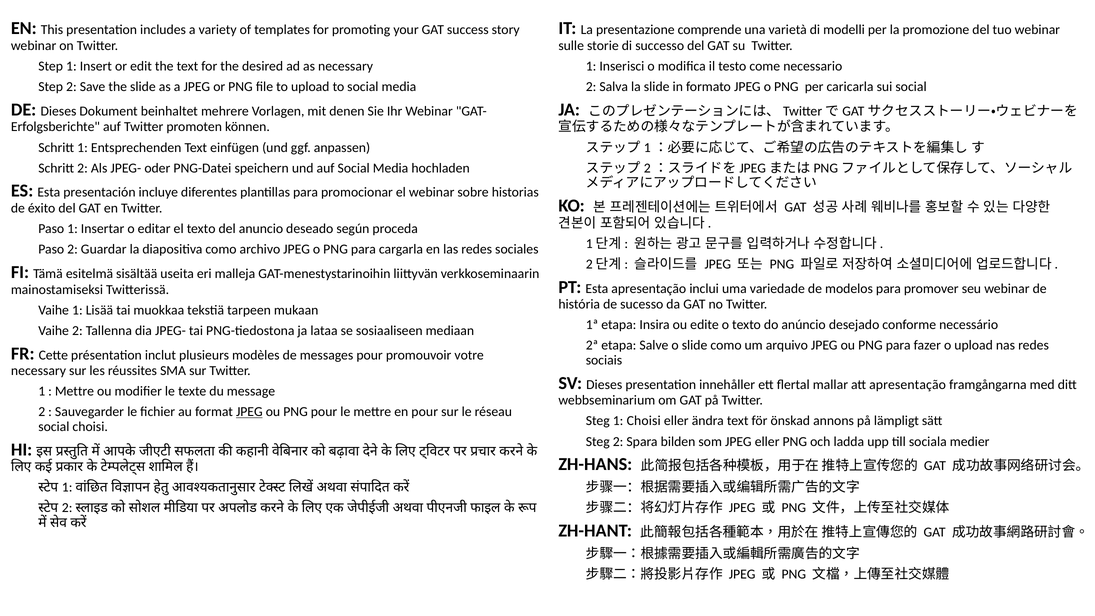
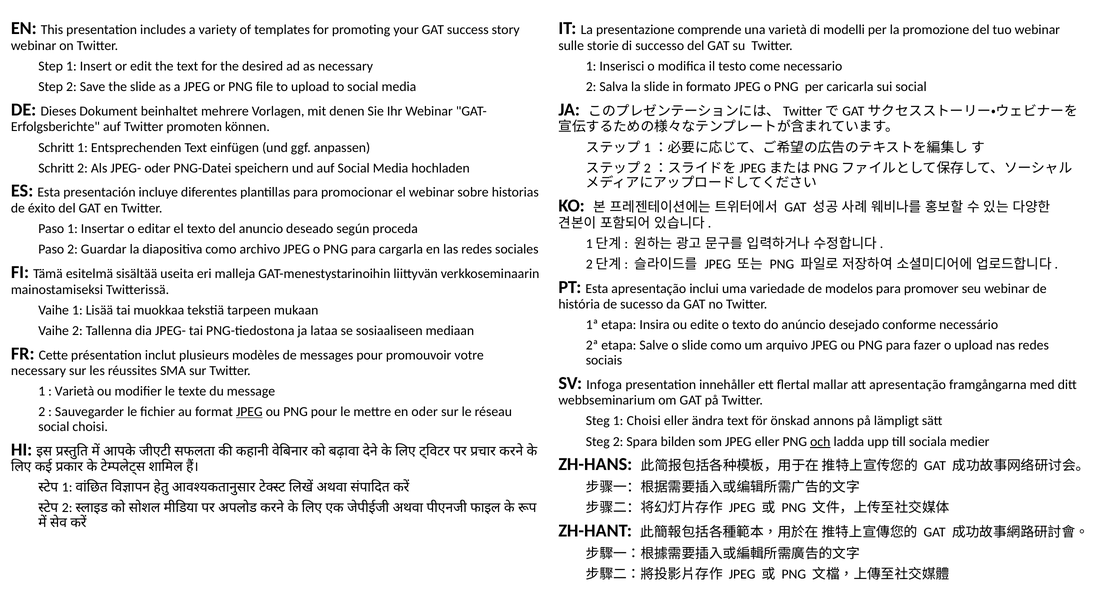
SV Dieses: Dieses -> Infoga
Mettre at (74, 391): Mettre -> Varietà
en pour: pour -> oder
och underline: none -> present
